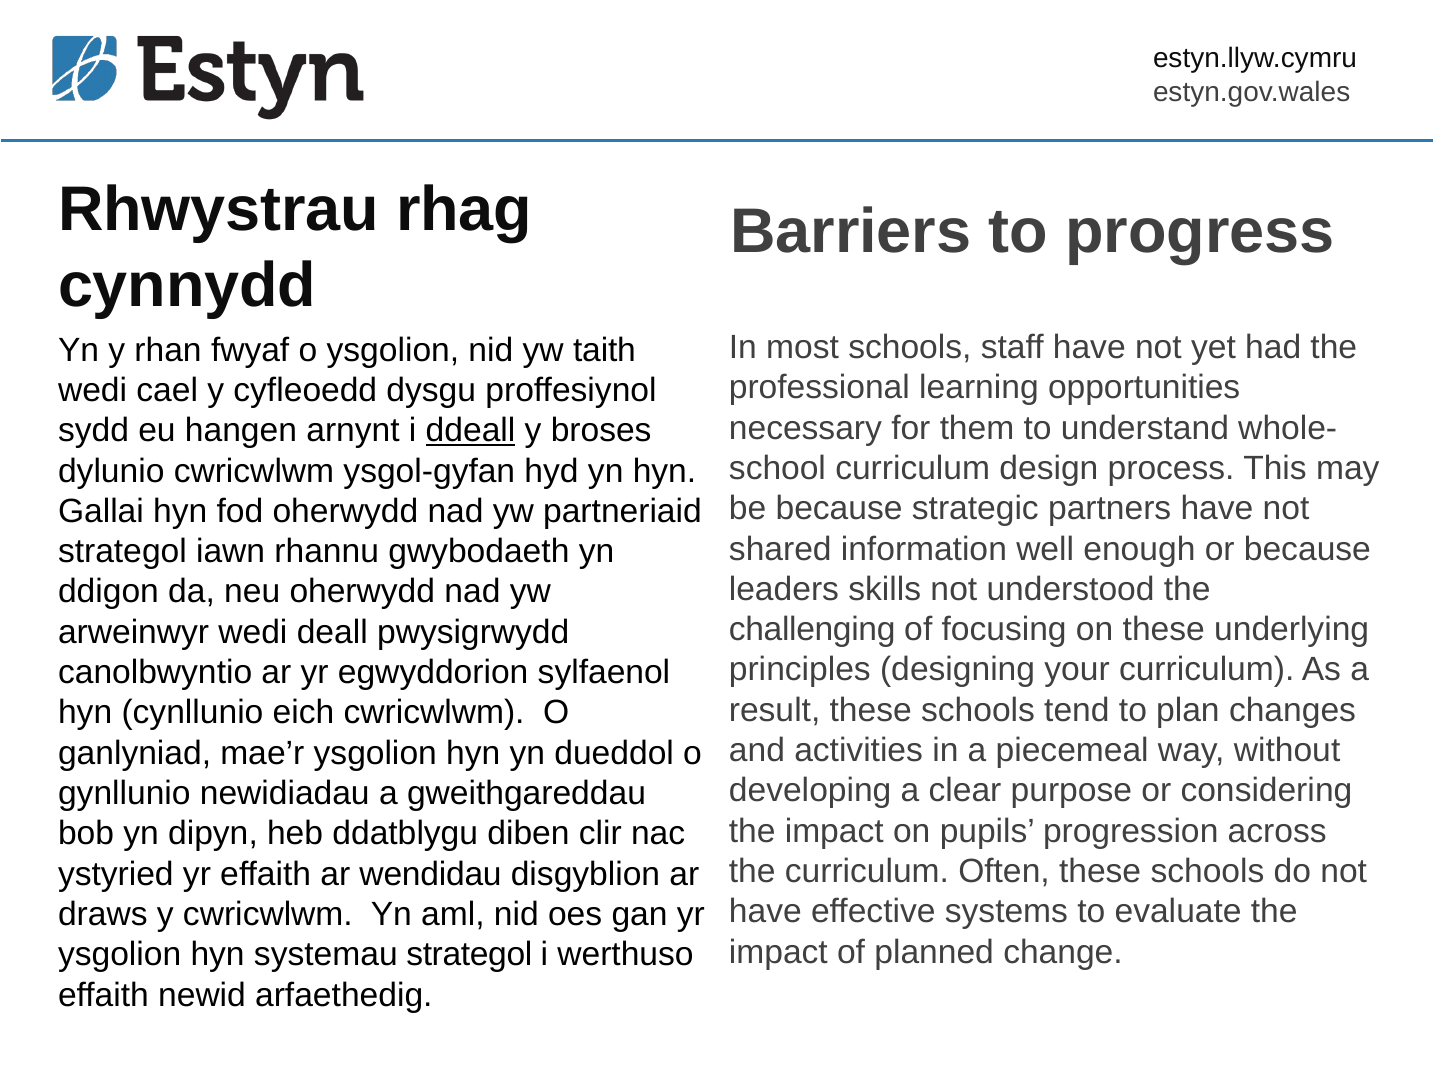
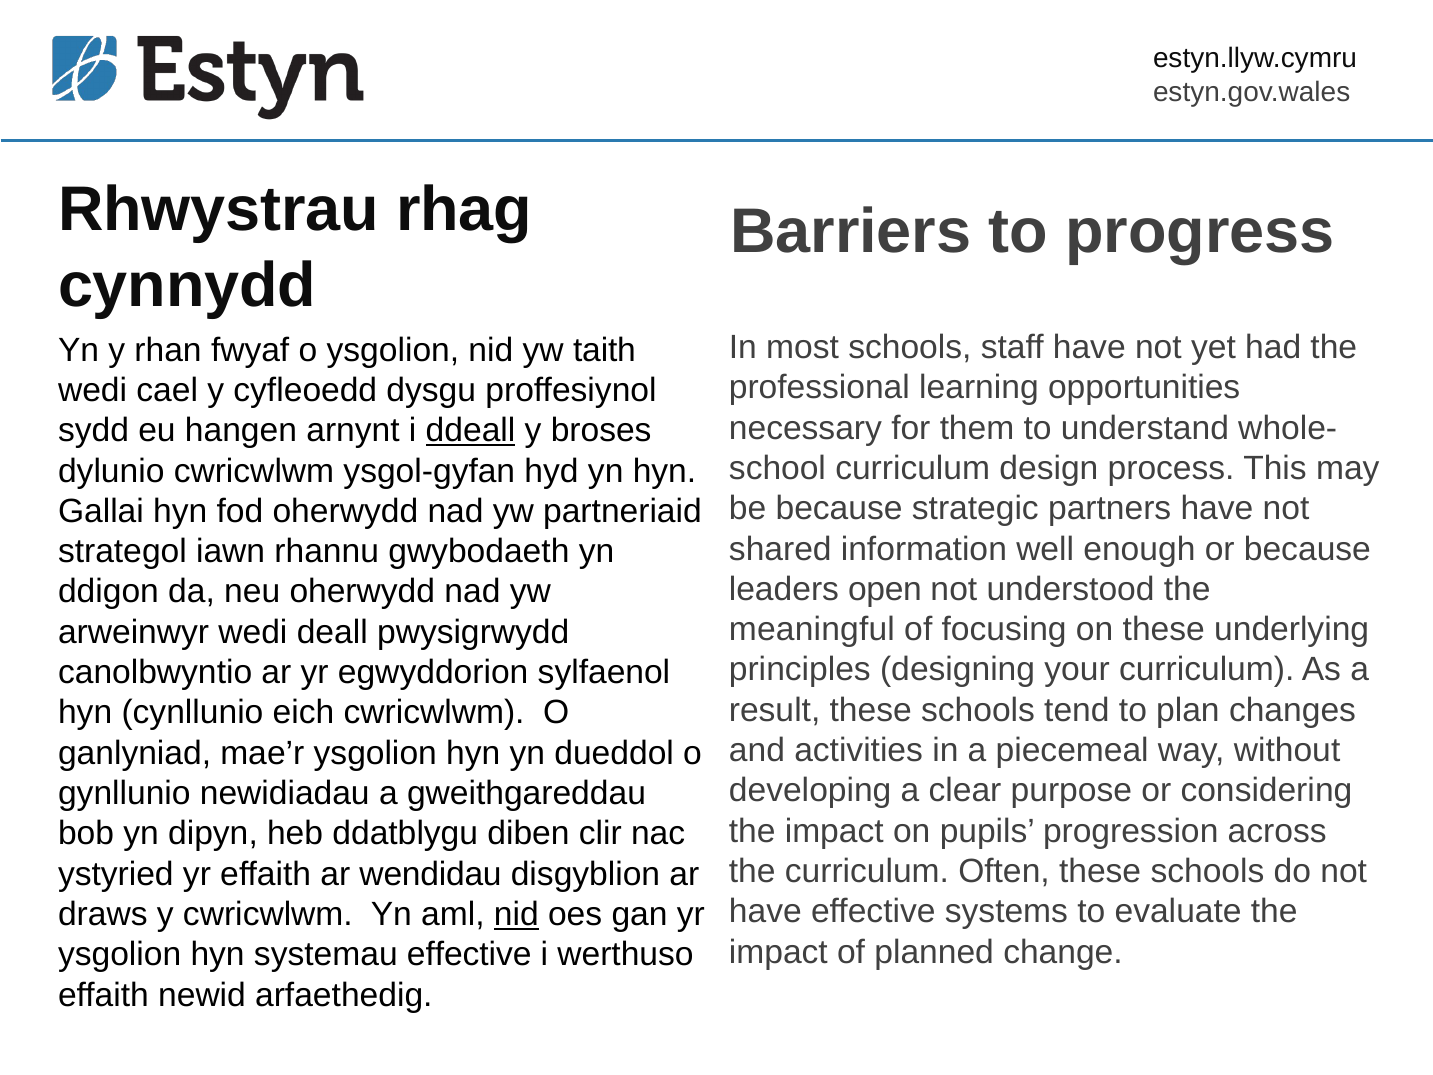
skills: skills -> open
challenging: challenging -> meaningful
nid at (516, 914) underline: none -> present
systemau strategol: strategol -> effective
